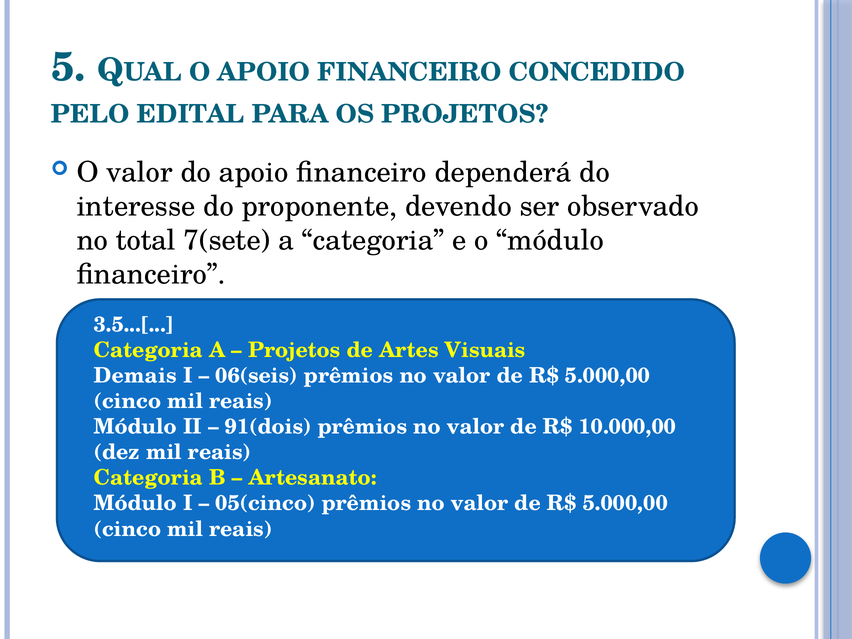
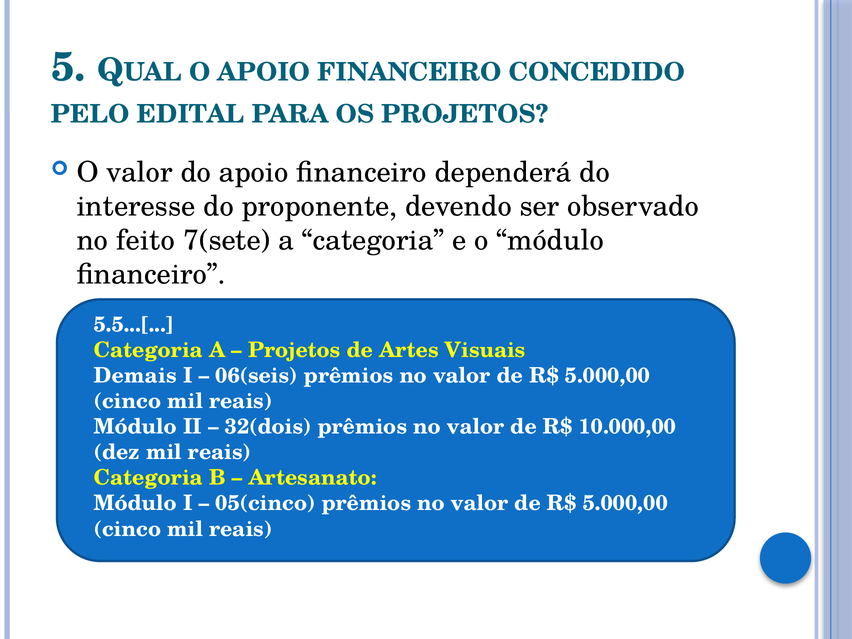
total: total -> feito
3.5...[: 3.5...[ -> 5.5...[
91(dois: 91(dois -> 32(dois
